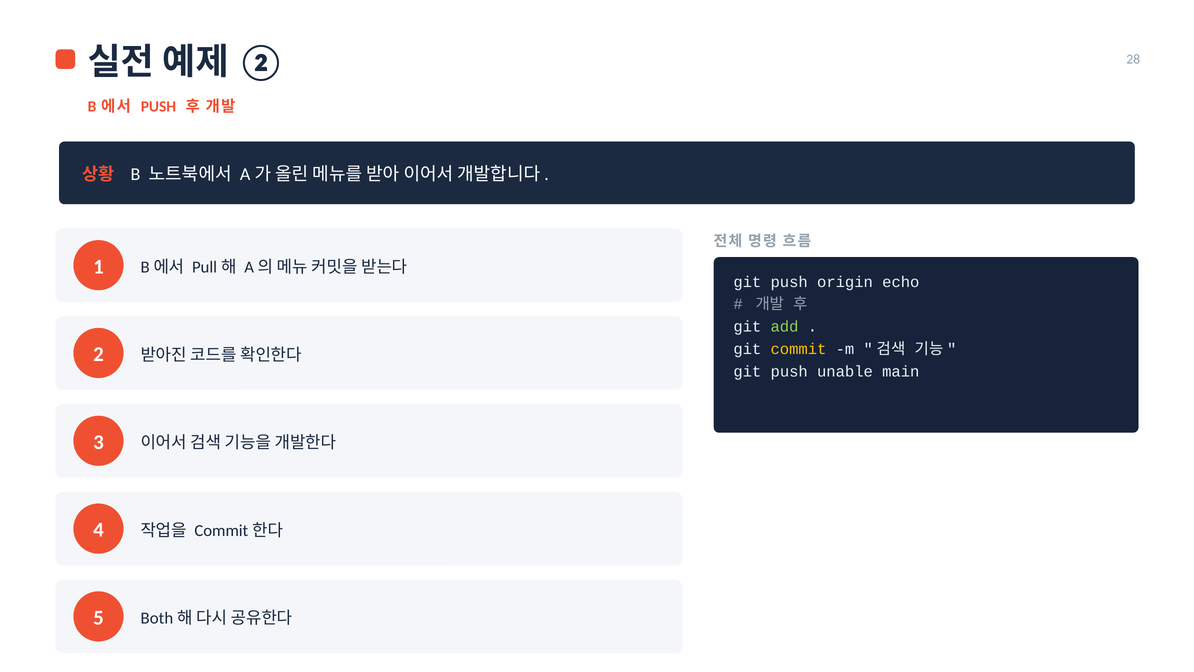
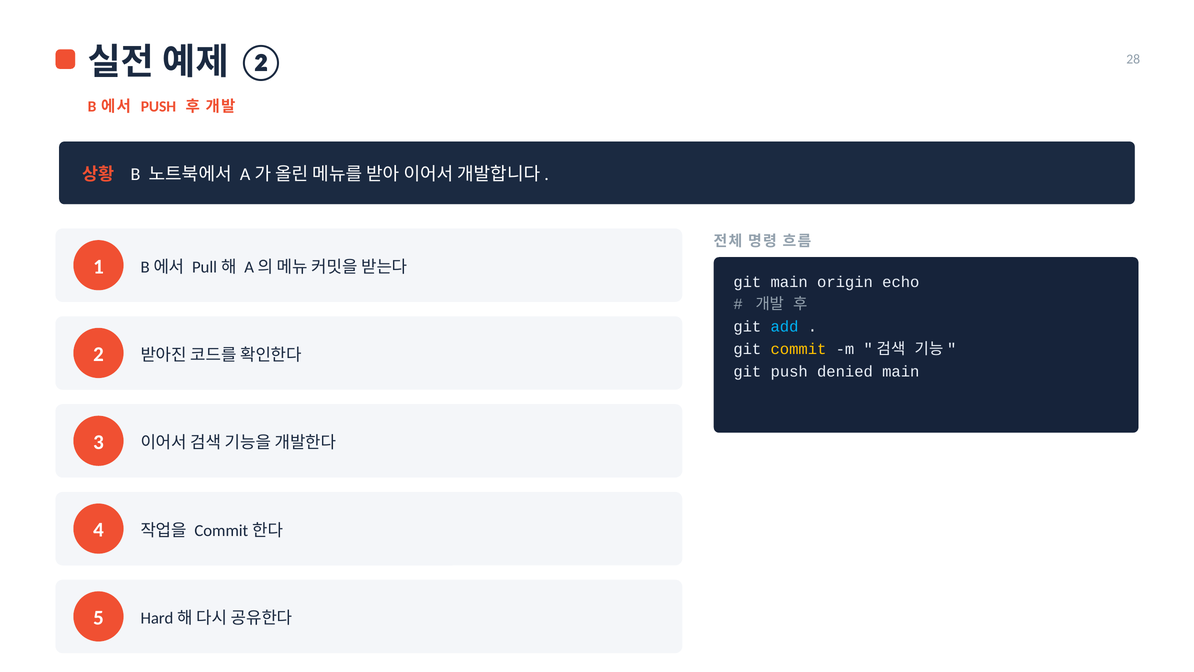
push at (789, 282): push -> main
add colour: light green -> light blue
unable: unable -> denied
Both: Both -> Hard
